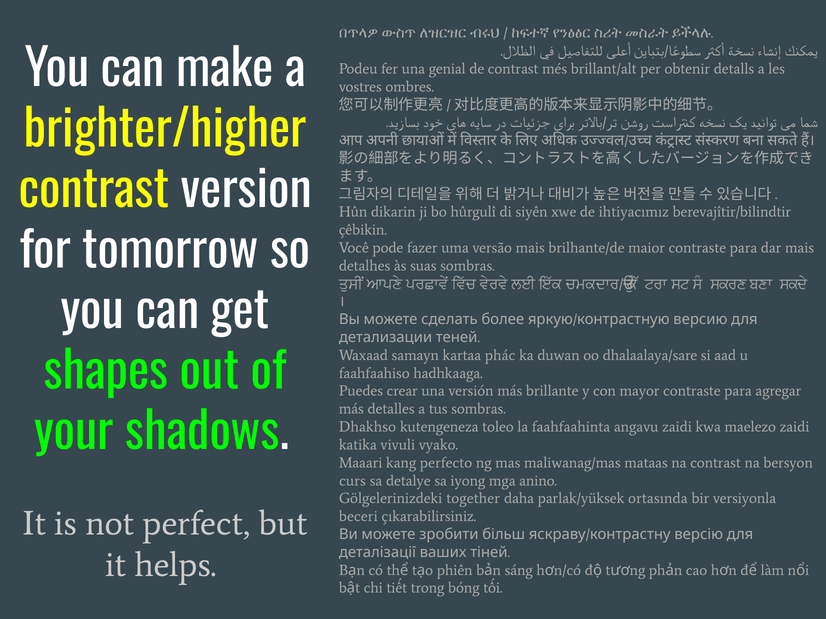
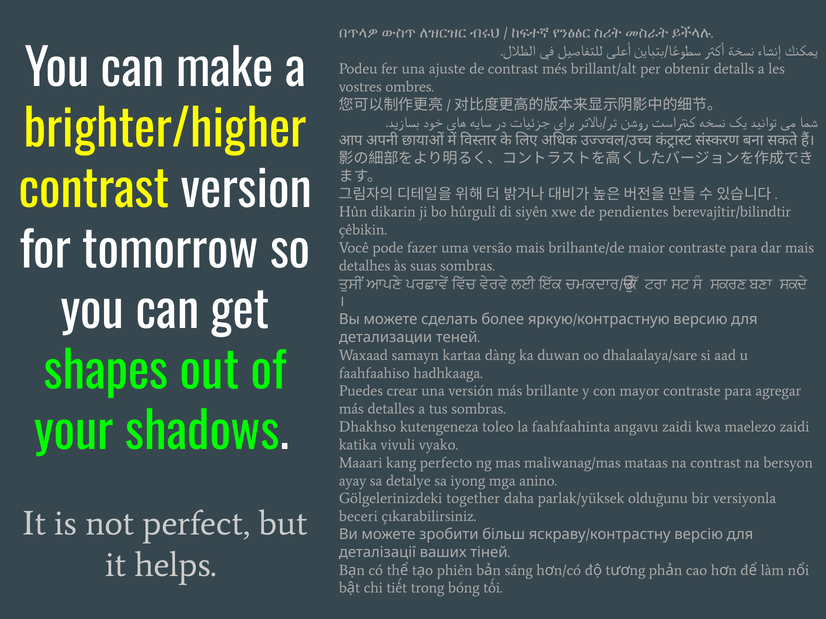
genial: genial -> ajuste
ihtiyacımız: ihtiyacımız -> pendientes
phác: phác -> dàng
curs: curs -> ayay
ortasında: ortasında -> olduğunu
